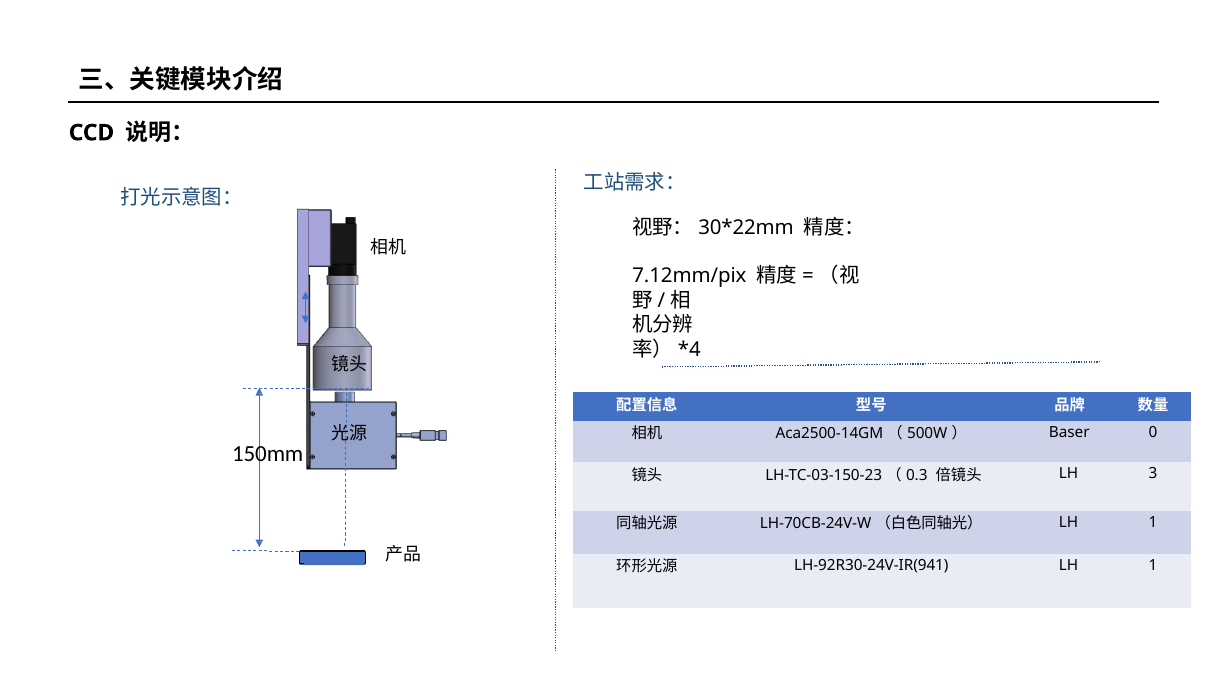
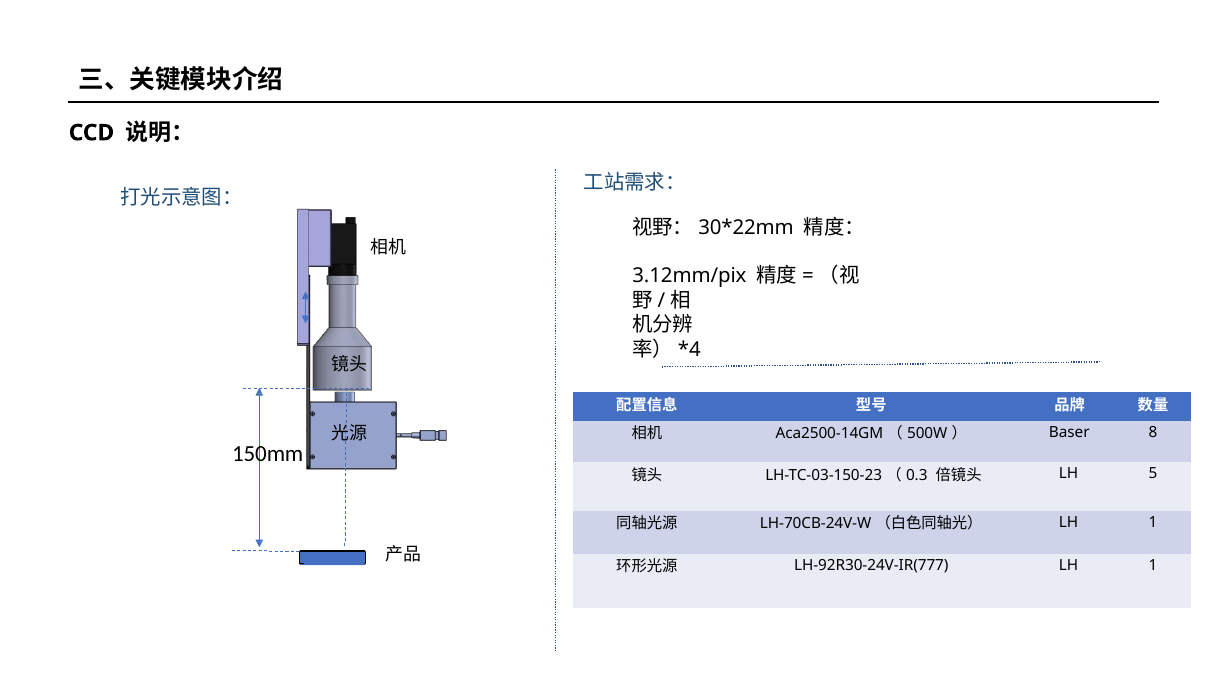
7.12mm/pix: 7.12mm/pix -> 3.12mm/pix
0: 0 -> 8
3: 3 -> 5
LH-92R30-24V-IR(941: LH-92R30-24V-IR(941 -> LH-92R30-24V-IR(777
